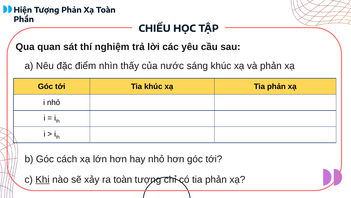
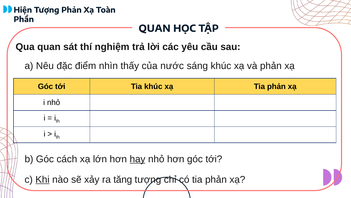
CHIẾU at (155, 29): CHIẾU -> QUAN
hay underline: none -> present
ra toàn: toàn -> tăng
